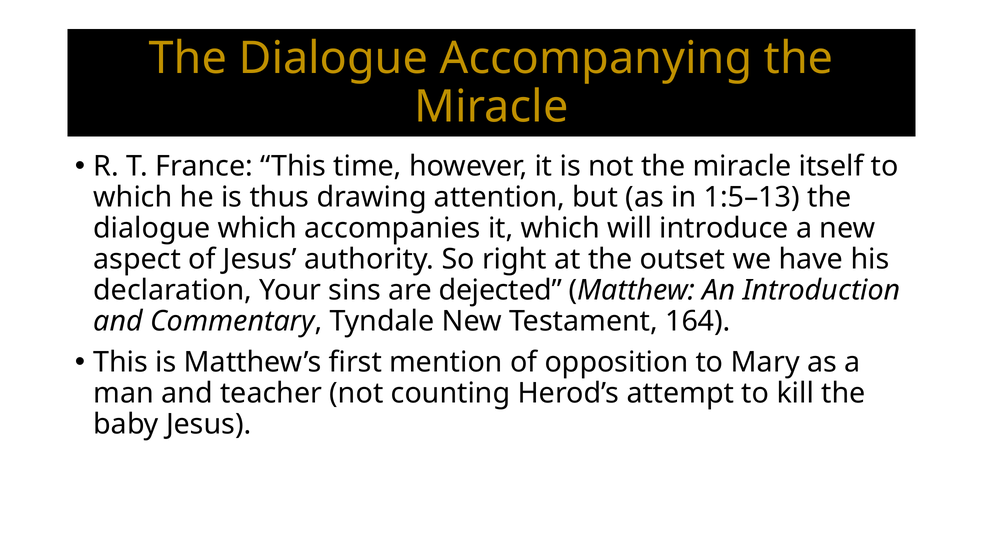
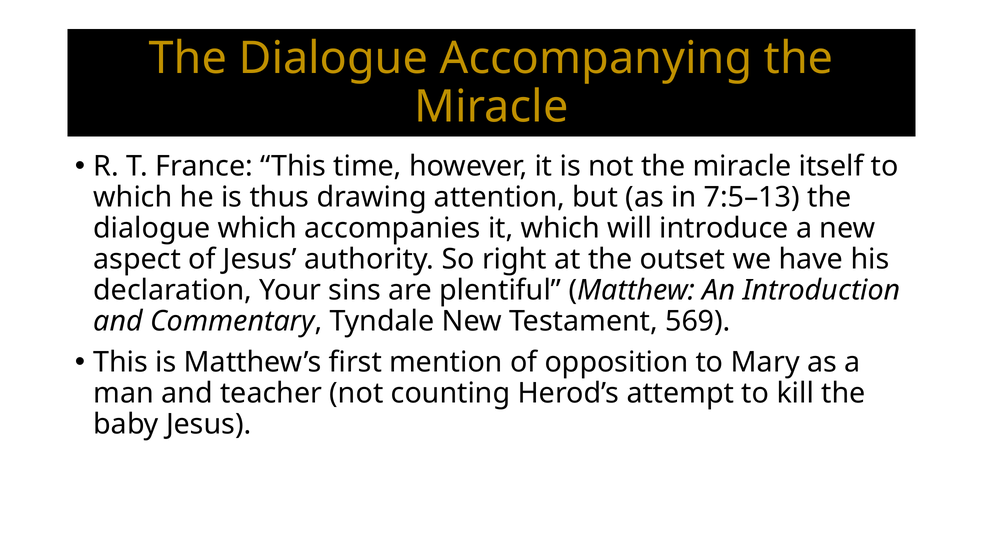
1:5–13: 1:5–13 -> 7:5–13
dejected: dejected -> plentiful
164: 164 -> 569
